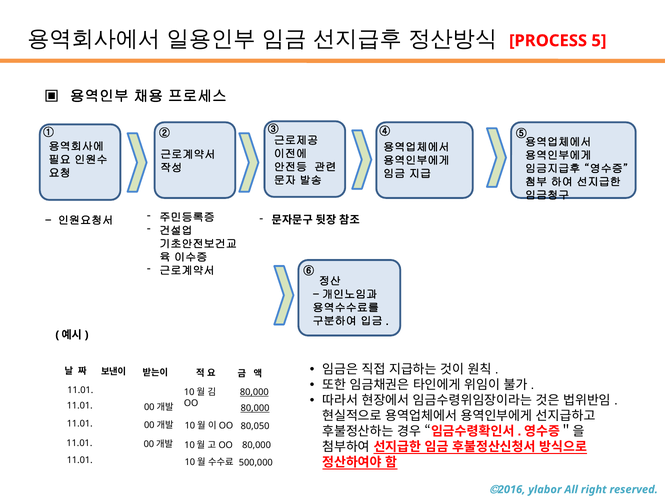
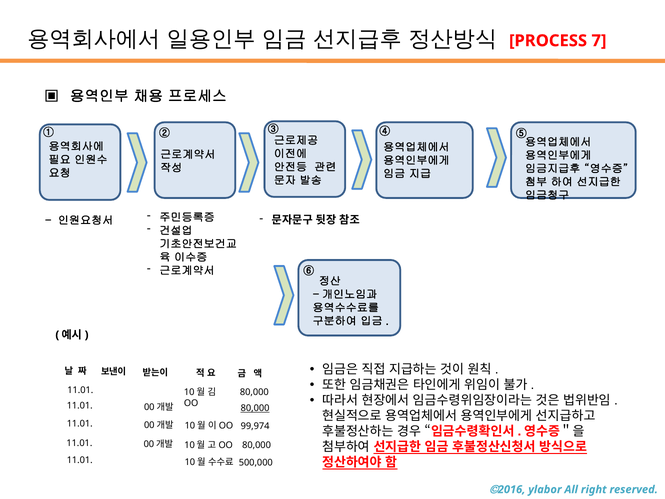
5: 5 -> 7
80,000 at (254, 392) underline: present -> none
80,050: 80,050 -> 99,974
